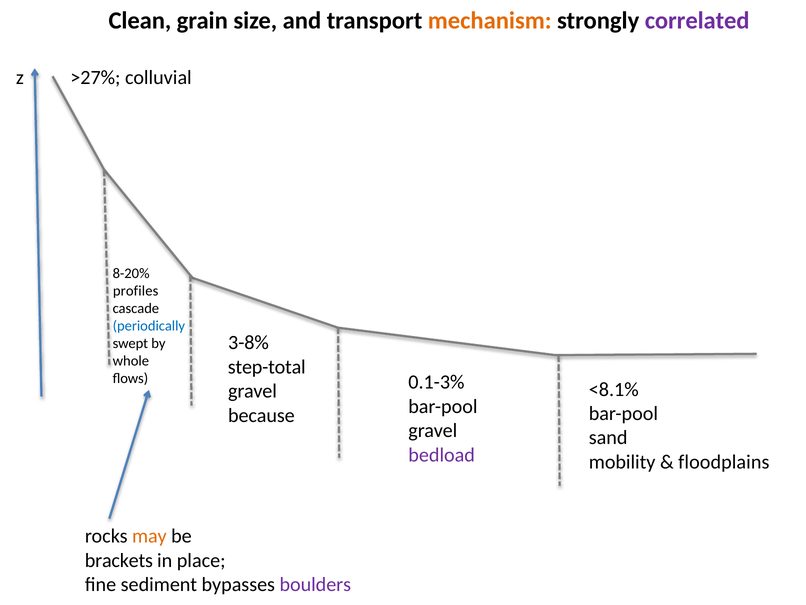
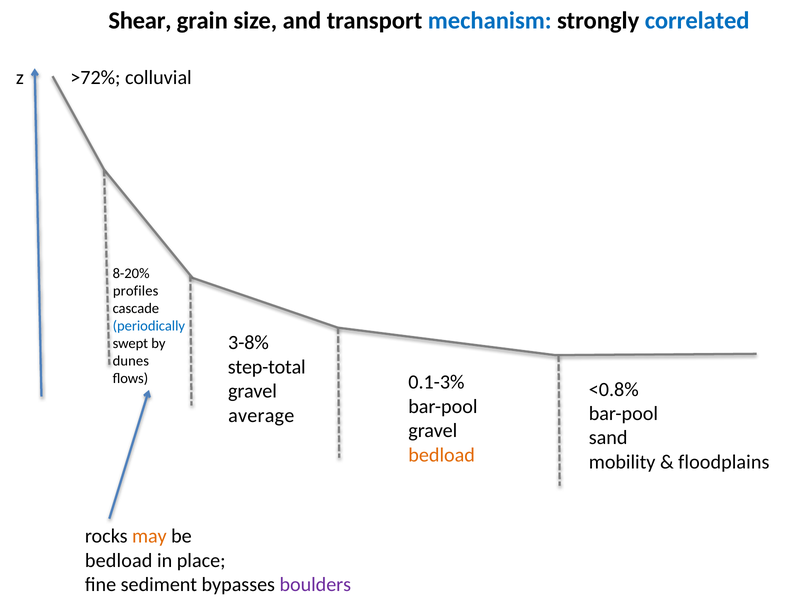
Clean: Clean -> Shear
mechanism colour: orange -> blue
correlated colour: purple -> blue
>27%: >27% -> >72%
whole: whole -> dunes
<8.1%: <8.1% -> <0.8%
because: because -> average
bedload at (442, 455) colour: purple -> orange
brackets at (119, 560): brackets -> bedload
